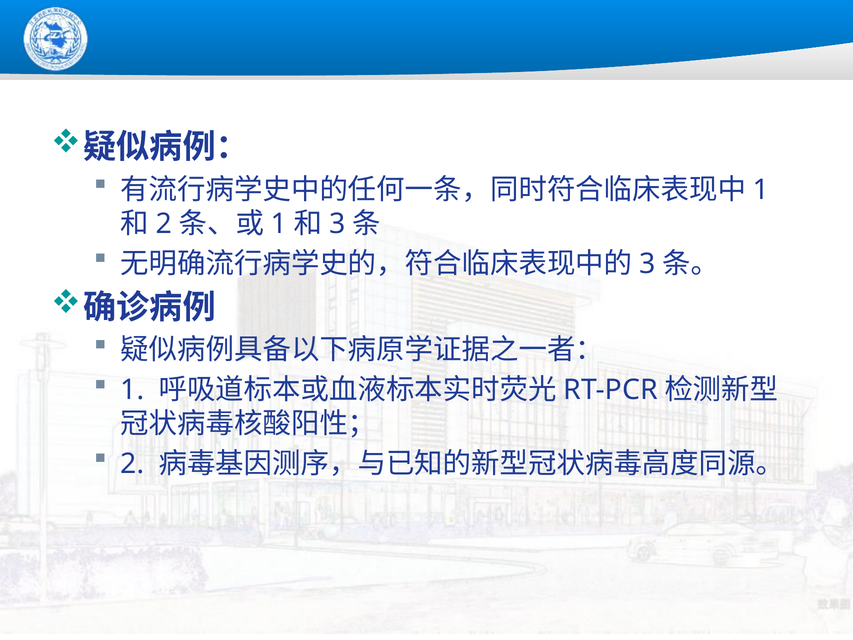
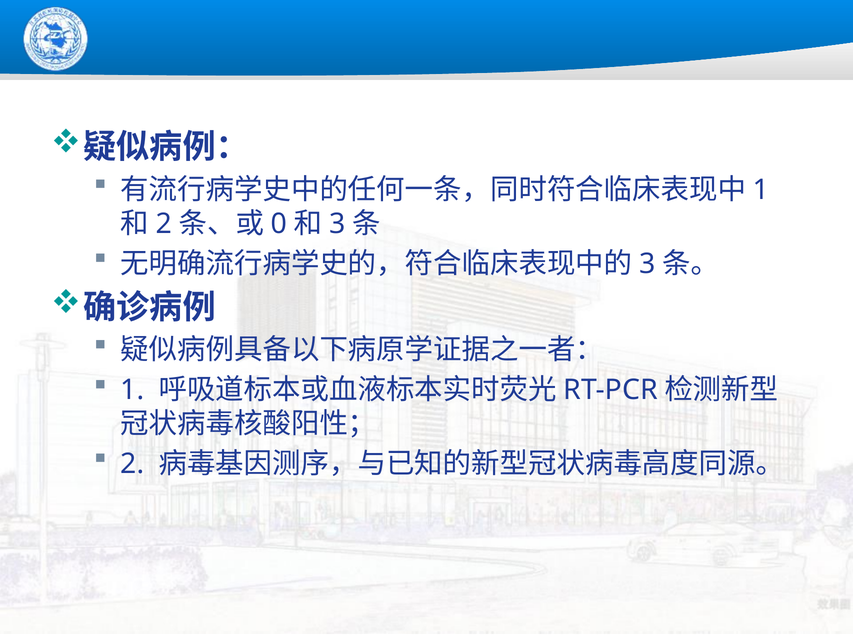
1 at (279, 224): 1 -> 0
